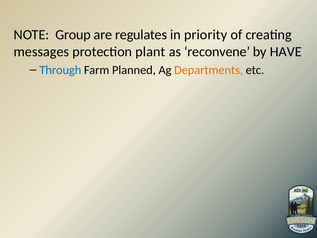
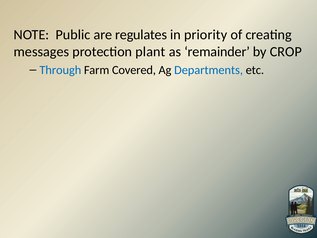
Group: Group -> Public
reconvene: reconvene -> remainder
HAVE: HAVE -> CROP
Planned: Planned -> Covered
Departments colour: orange -> blue
